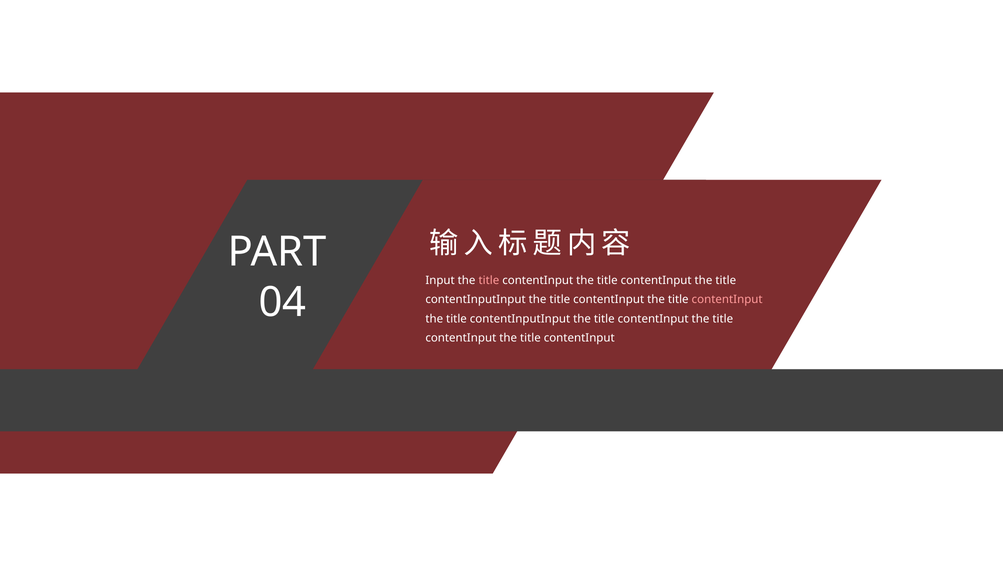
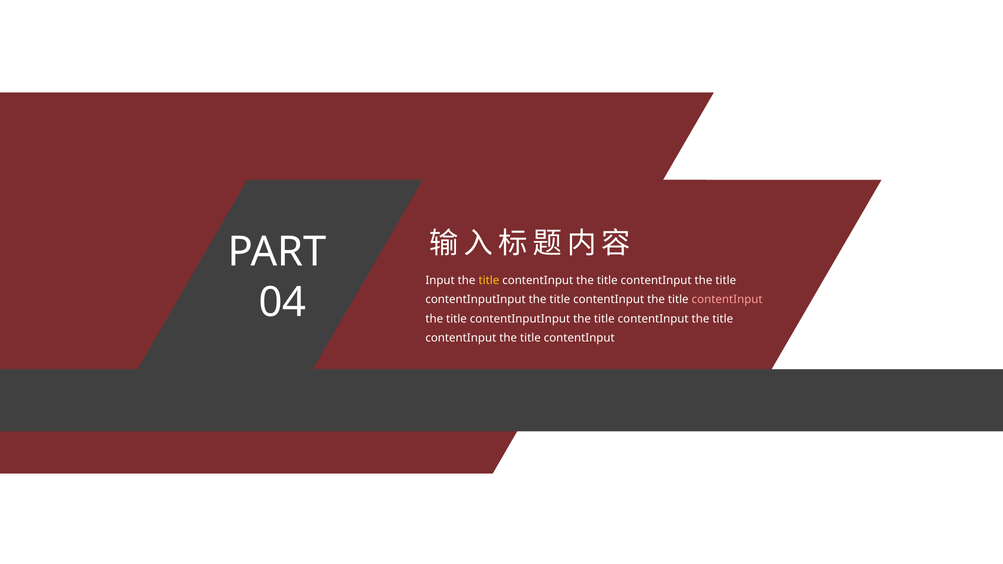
title at (489, 280) colour: pink -> yellow
